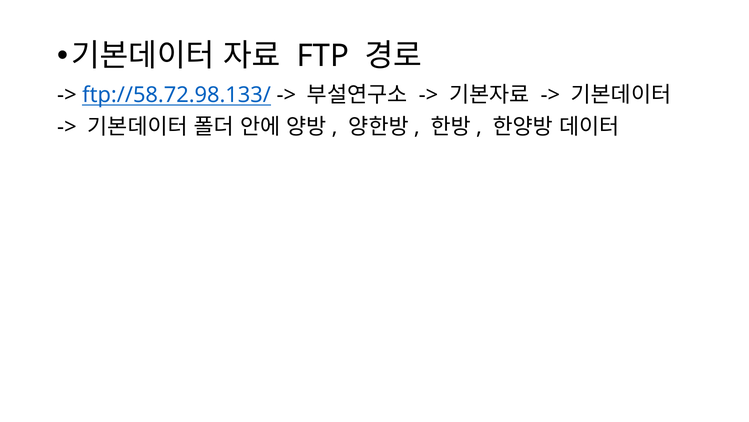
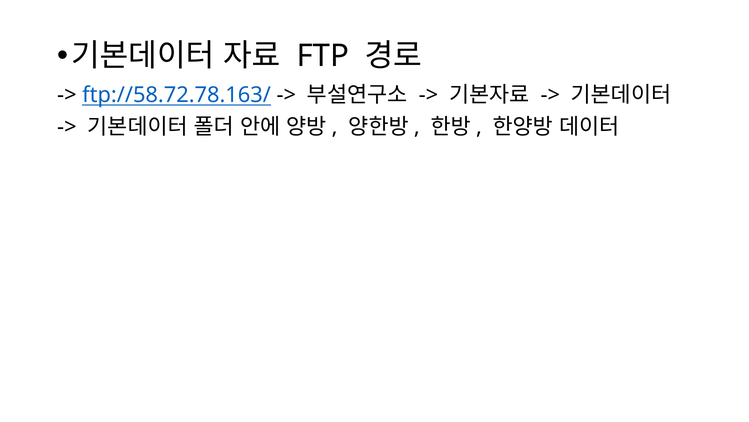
ftp://58.72.98.133/: ftp://58.72.98.133/ -> ftp://58.72.78.163/
